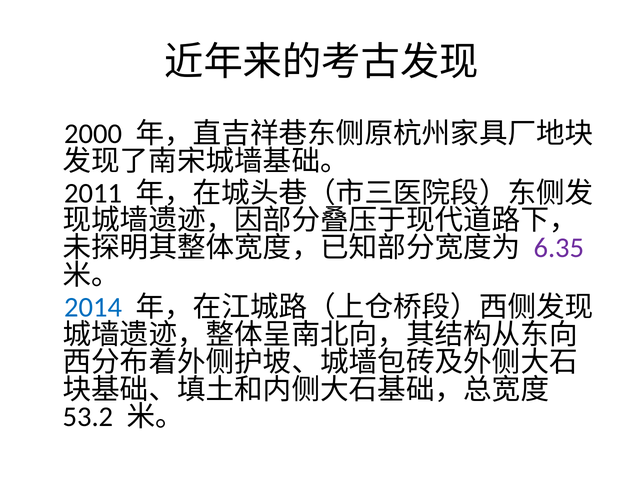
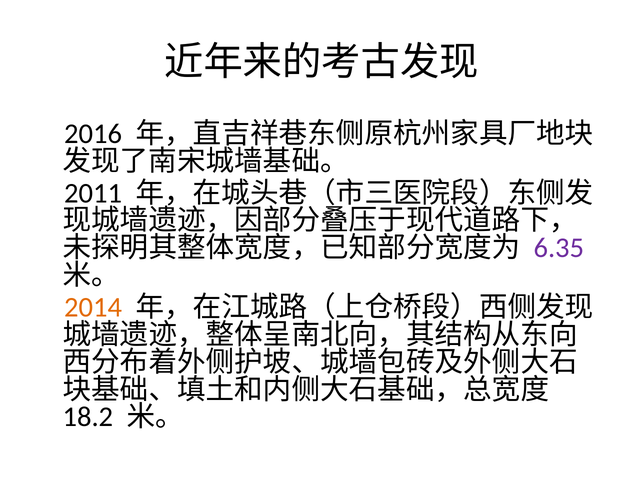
2000: 2000 -> 2016
2014 colour: blue -> orange
53.2: 53.2 -> 18.2
